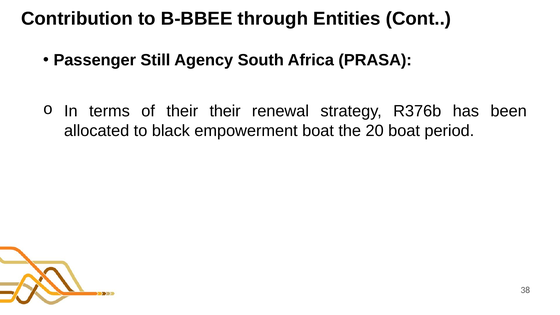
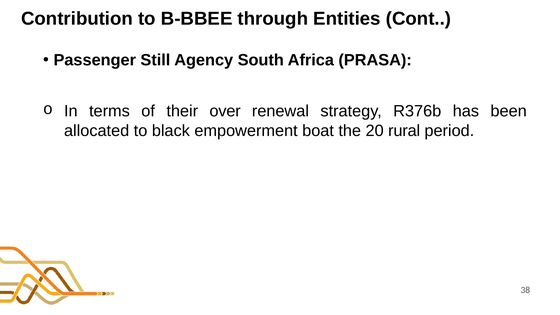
their their: their -> over
20 boat: boat -> rural
